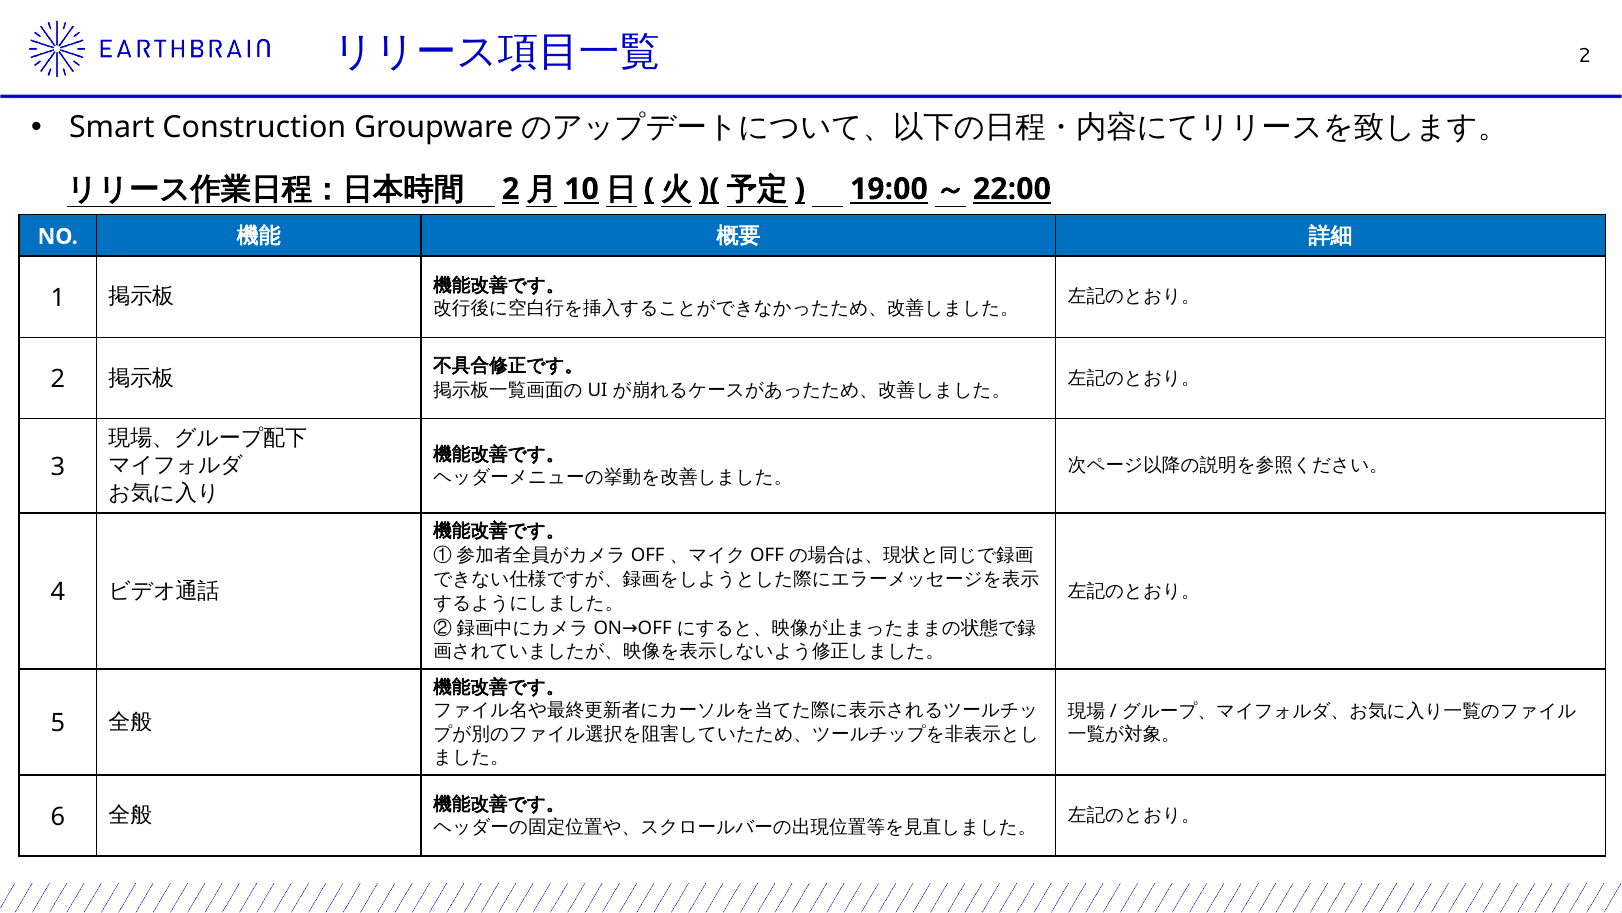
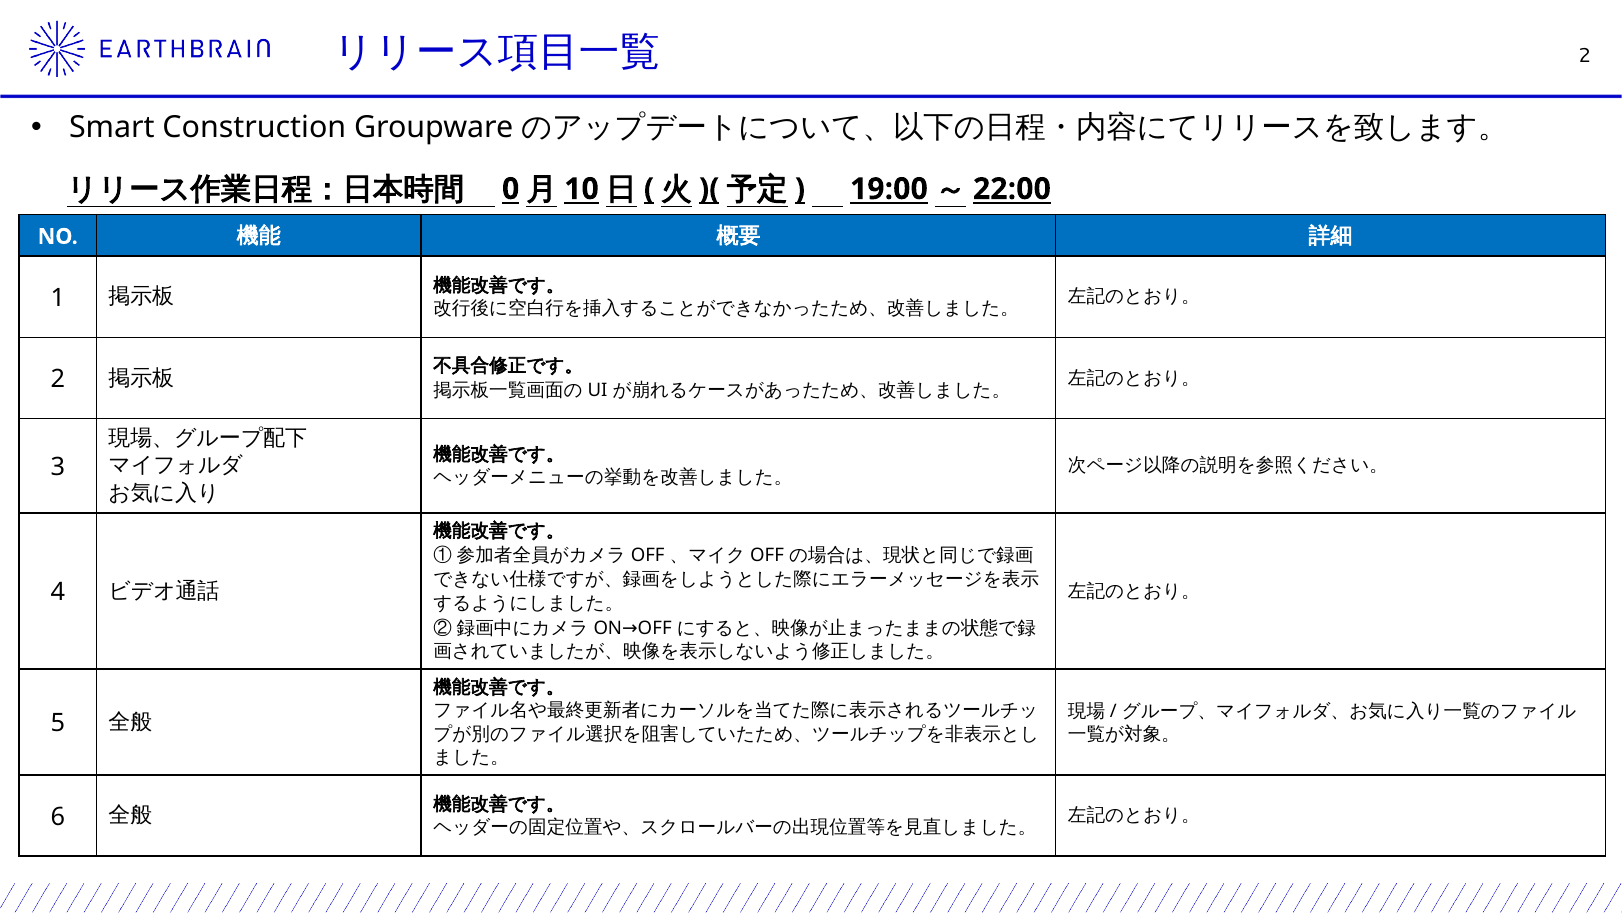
2 at (511, 189): 2 -> 0
